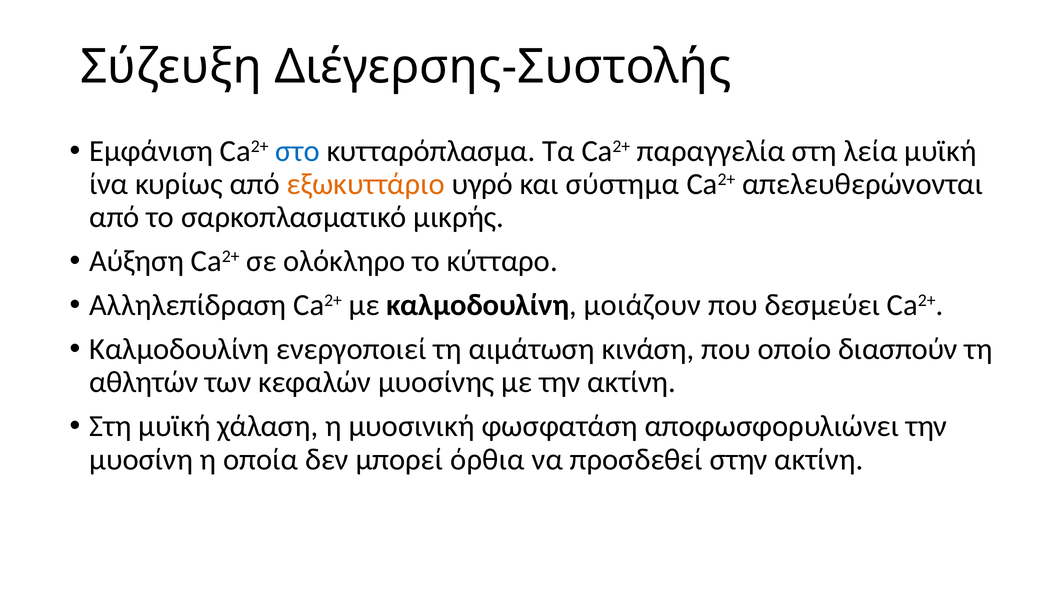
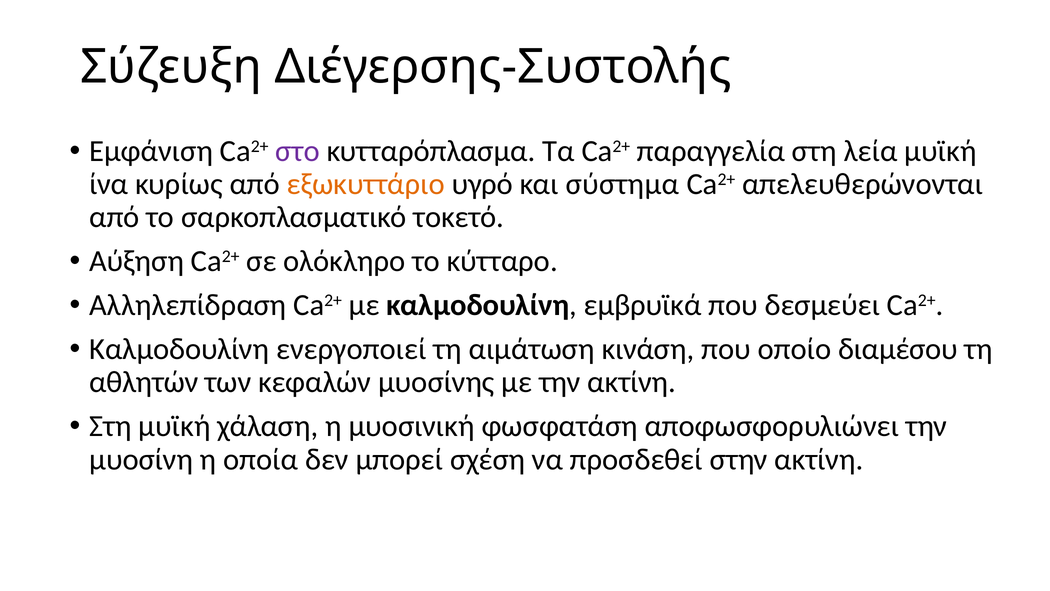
στο colour: blue -> purple
μικρής: μικρής -> τοκετό
μοιάζουν: μοιάζουν -> εμβρυϊκά
διασπούν: διασπούν -> διαμέσου
όρθια: όρθια -> σχέση
